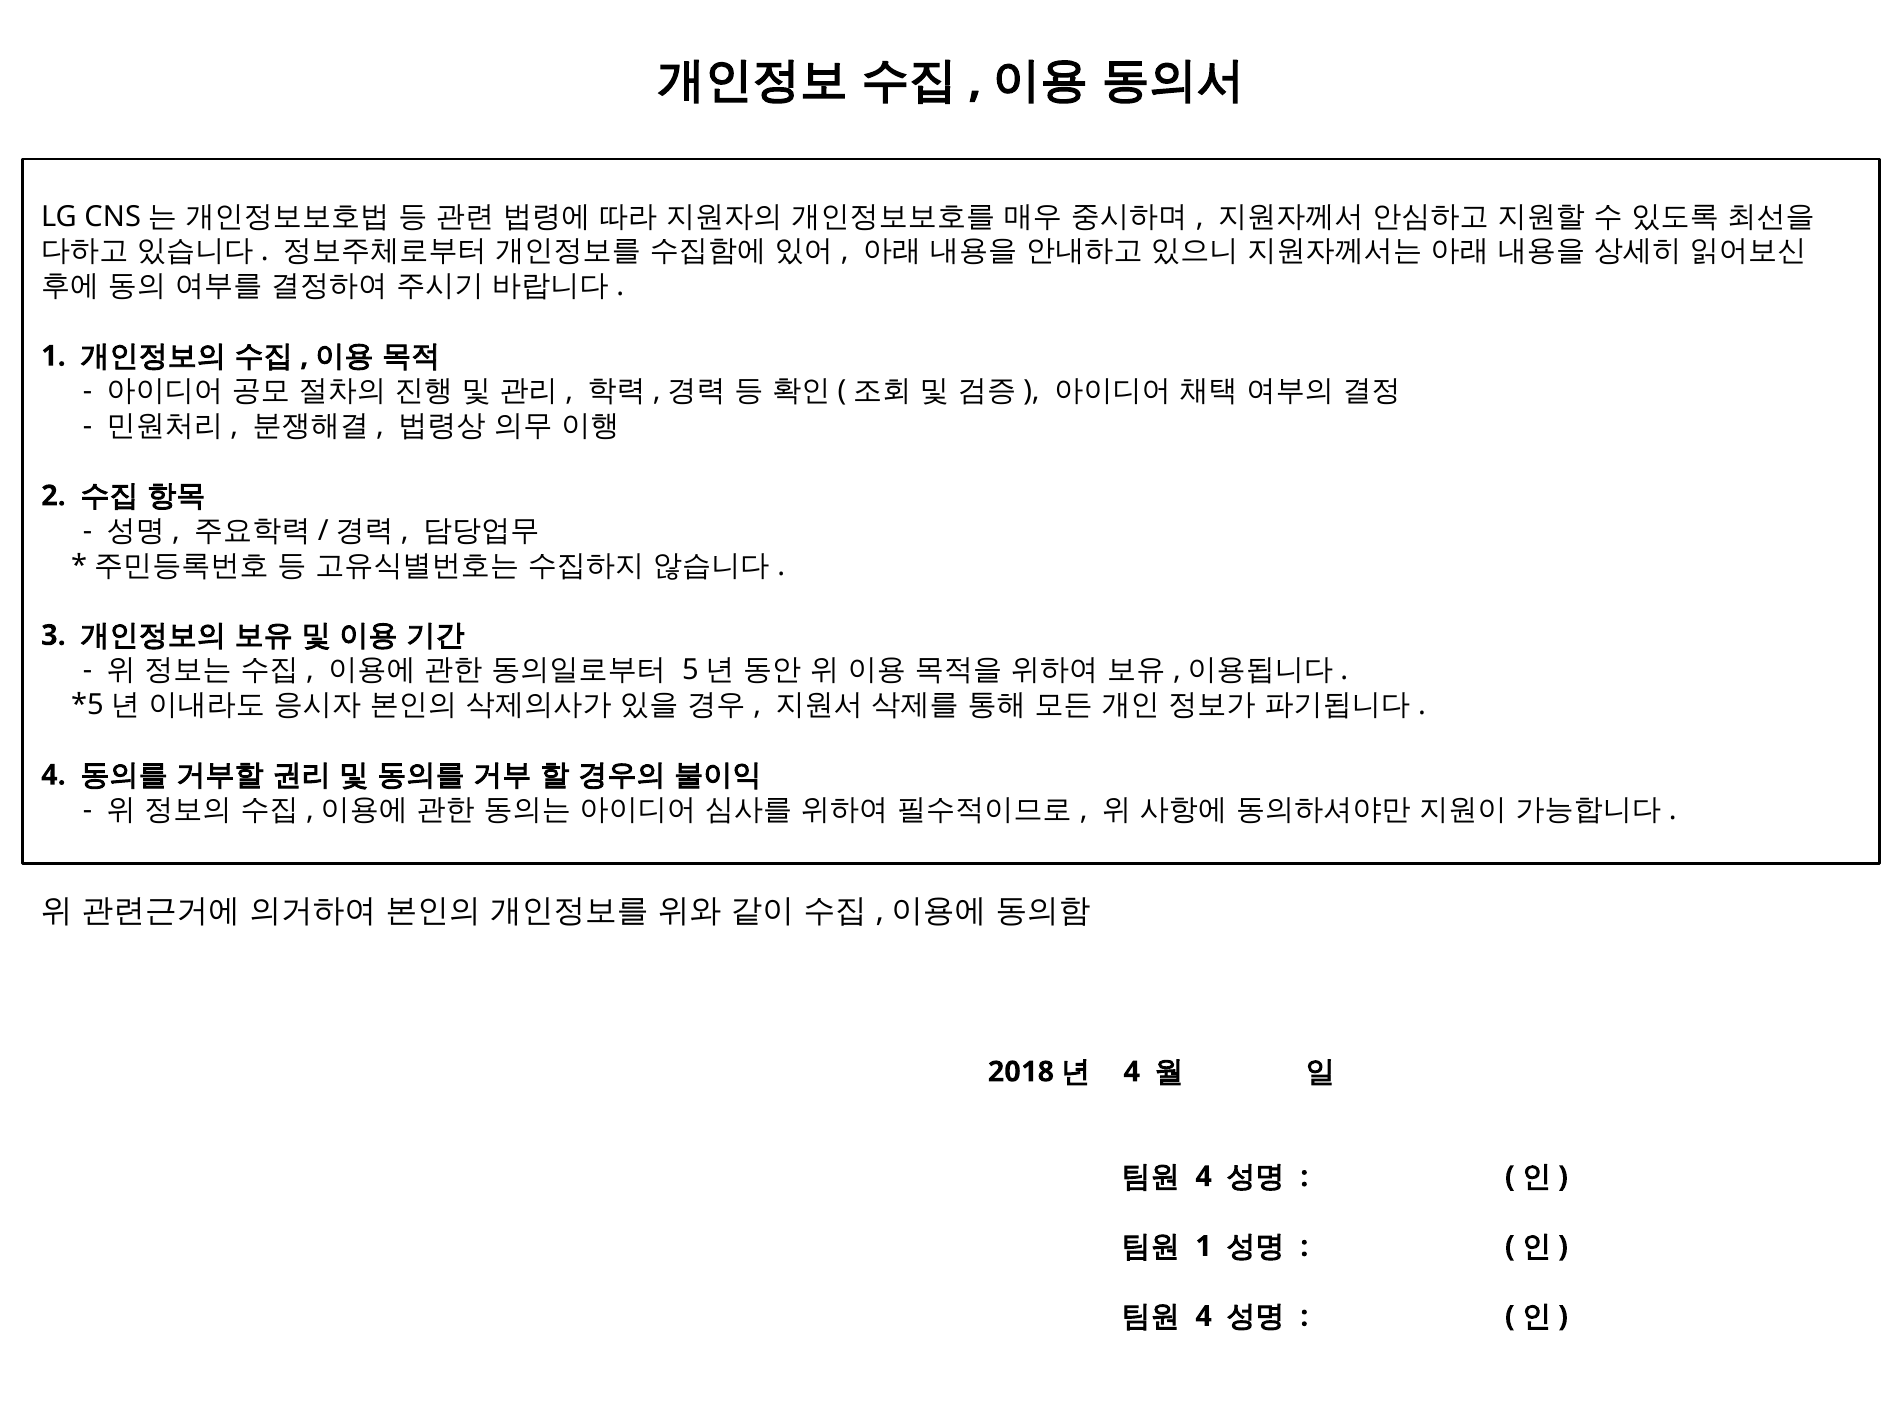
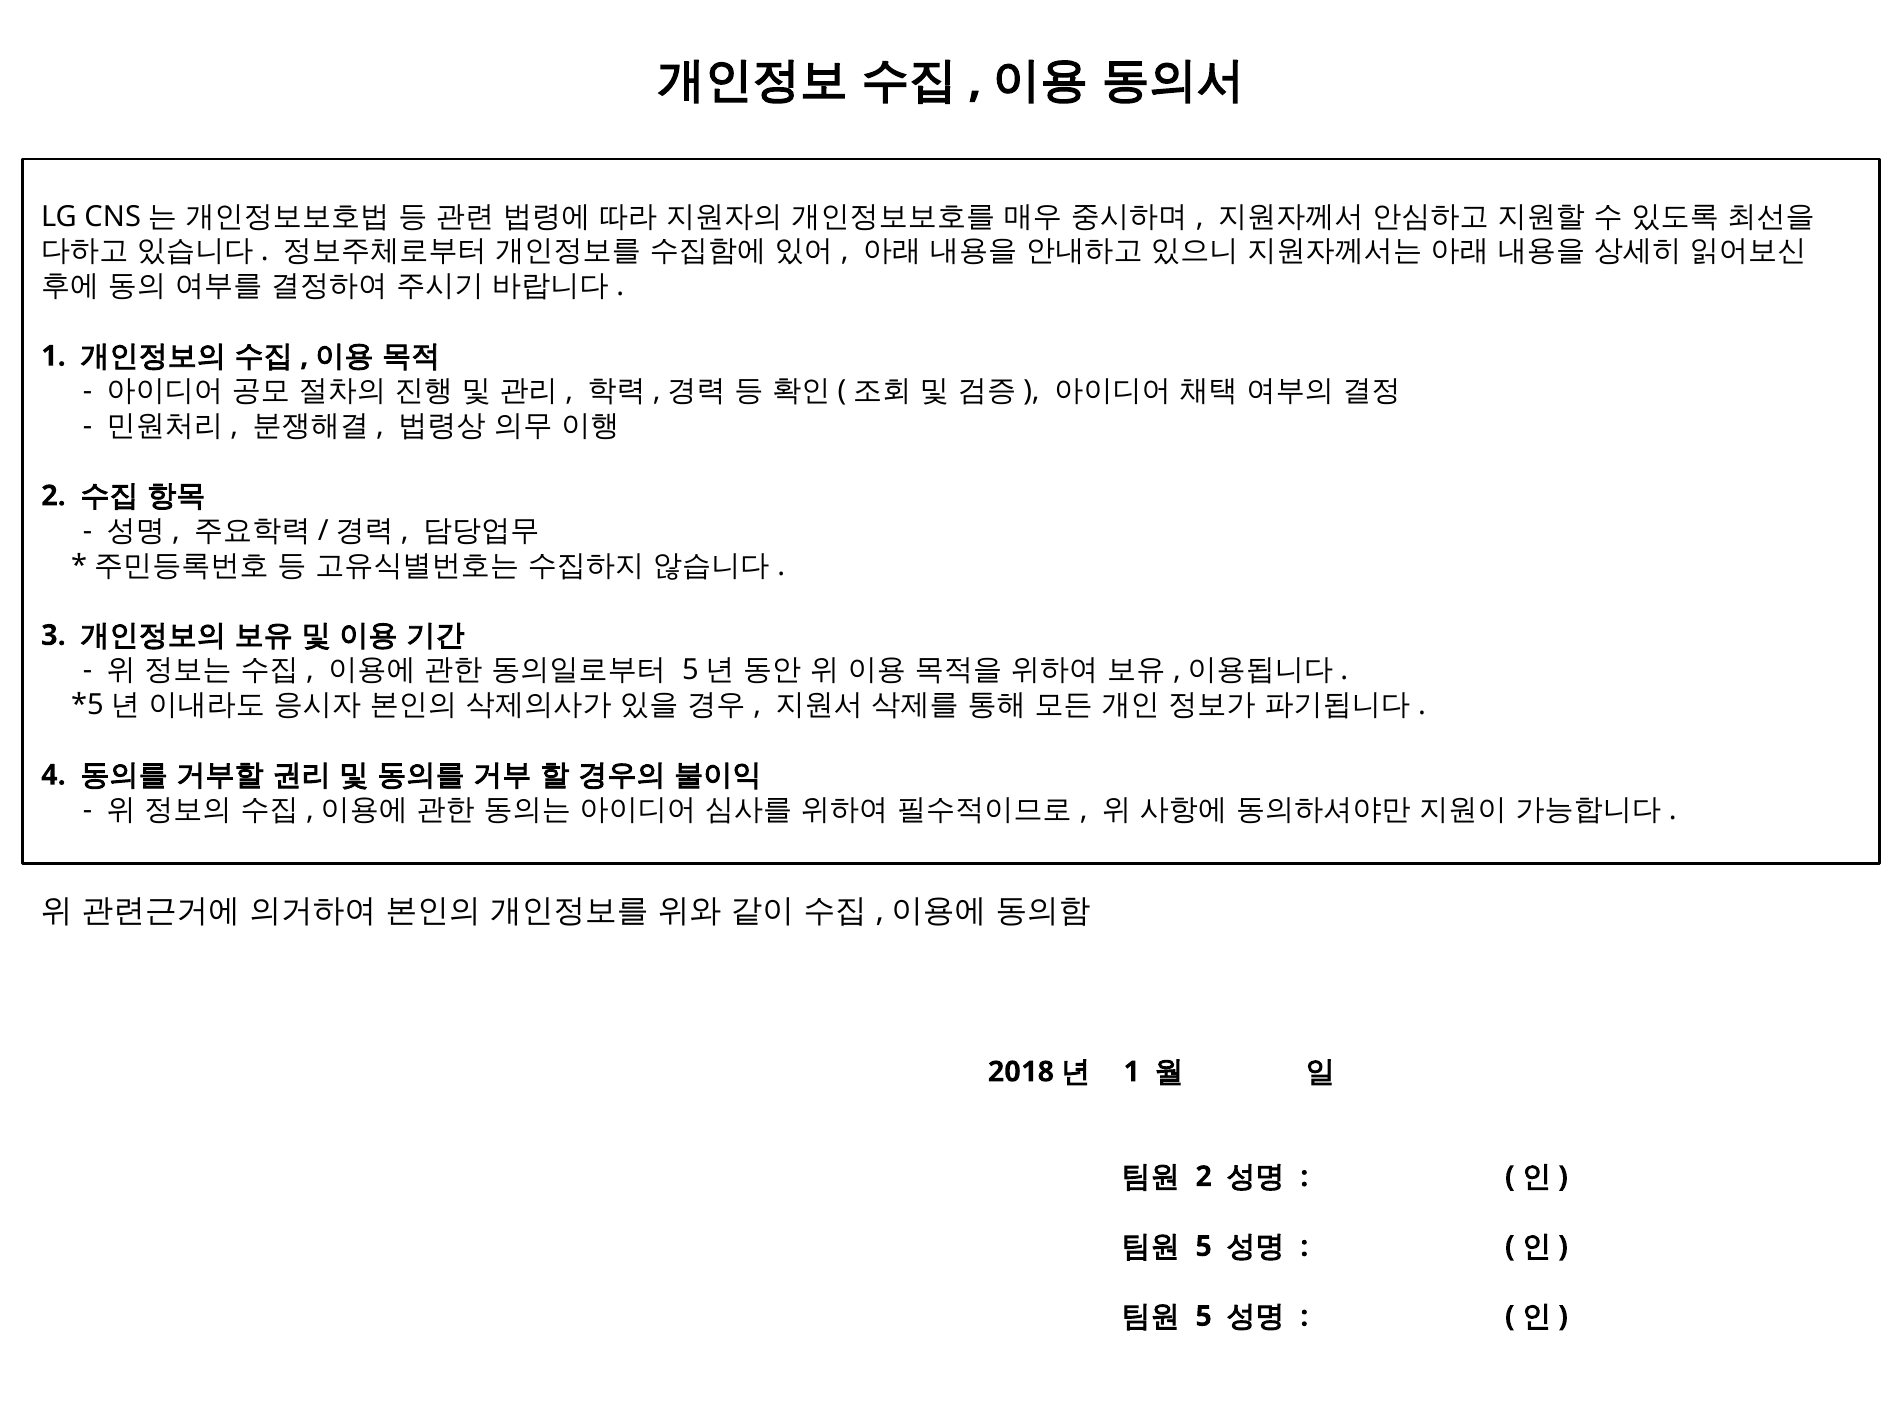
4 at (1132, 1071): 4 -> 1
4 at (1204, 1176): 4 -> 2
1 at (1204, 1246): 1 -> 5
4 at (1204, 1316): 4 -> 5
